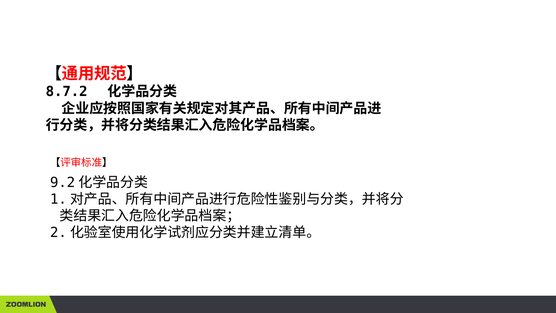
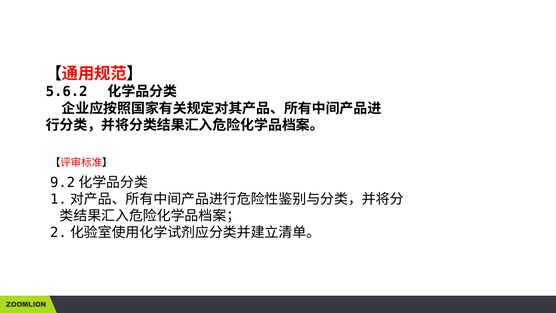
8.7.2: 8.7.2 -> 5.6.2
